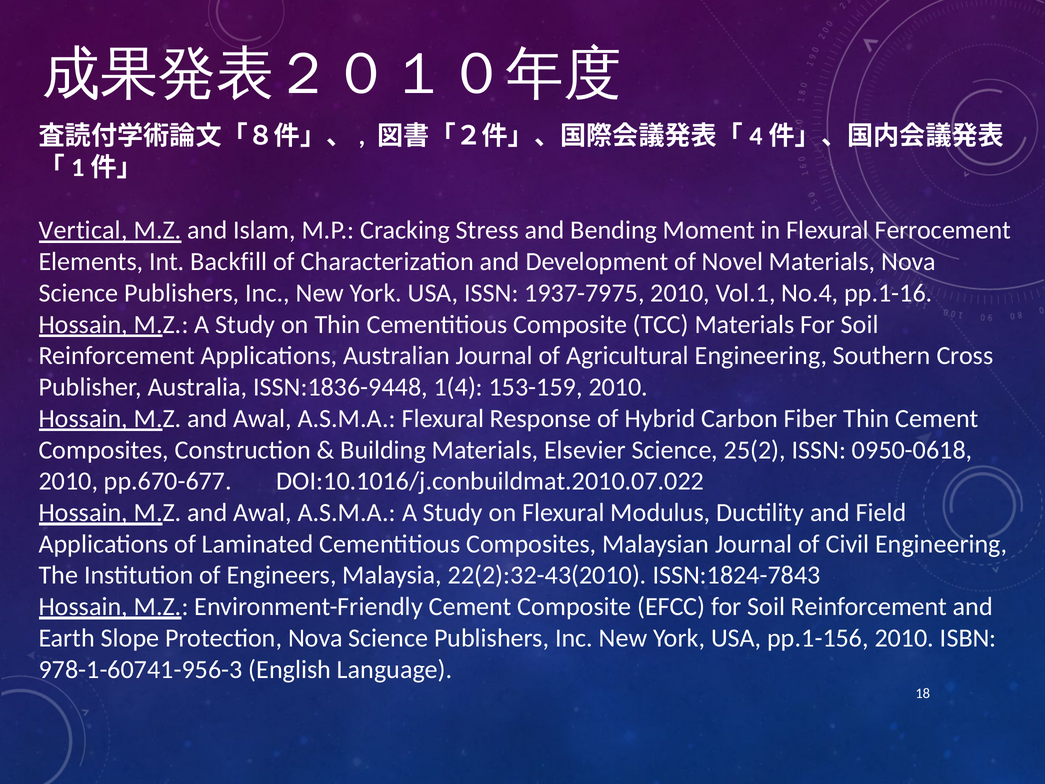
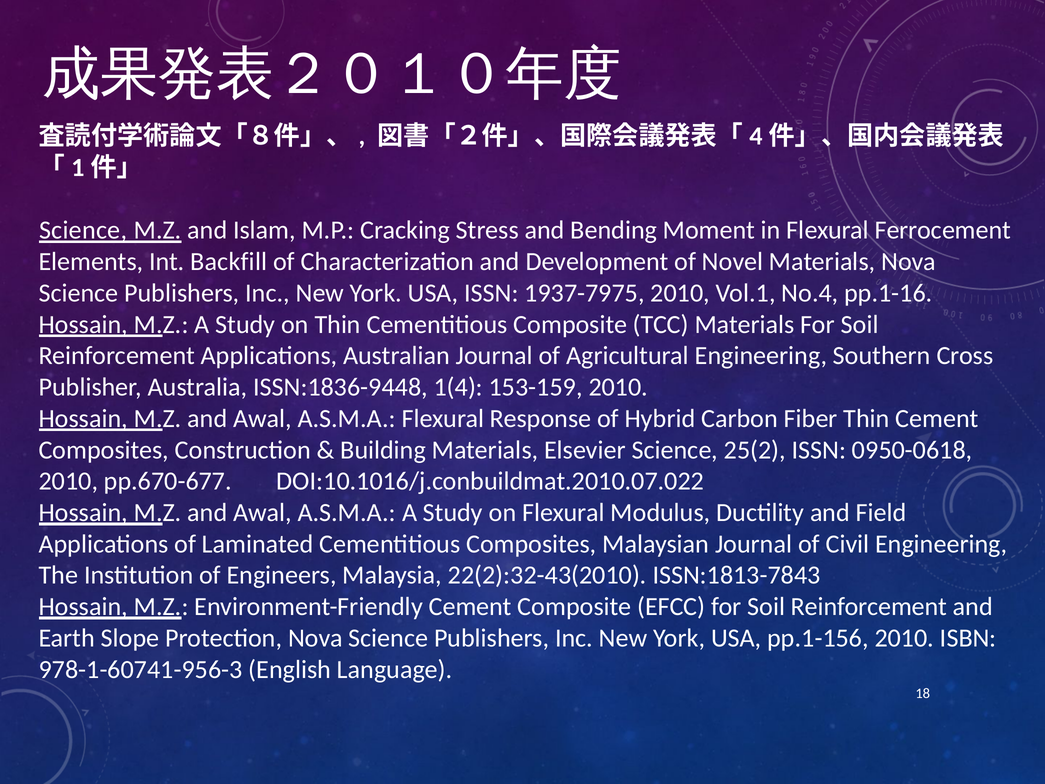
Vertical at (83, 230): Vertical -> Science
ISSN:1824-7843: ISSN:1824-7843 -> ISSN:1813-7843
